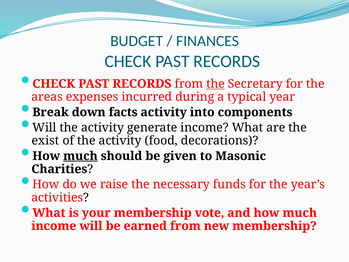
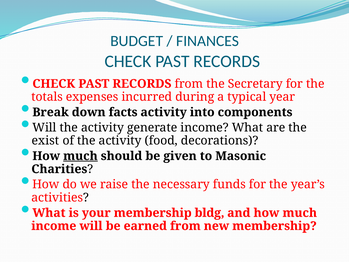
the at (216, 84) underline: present -> none
areas: areas -> totals
vote: vote -> bldg
